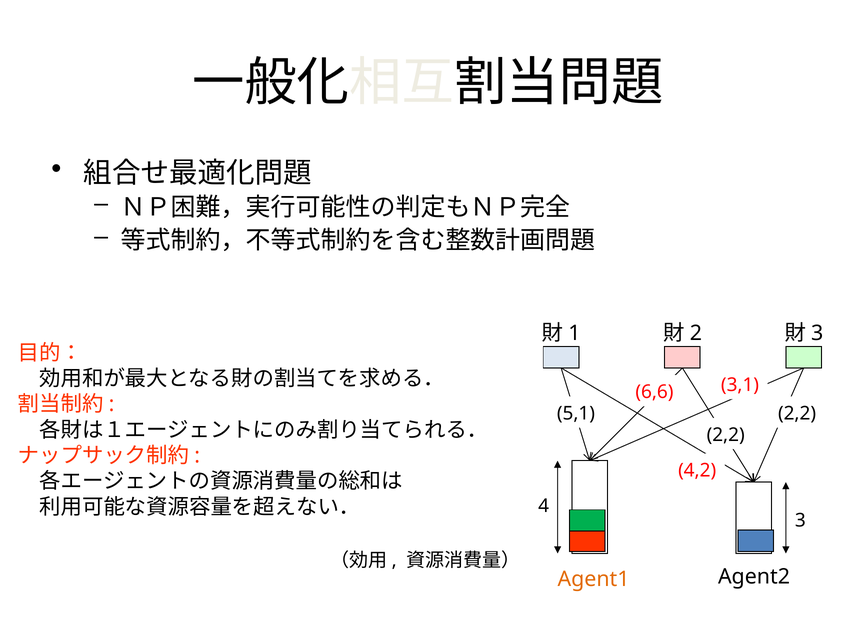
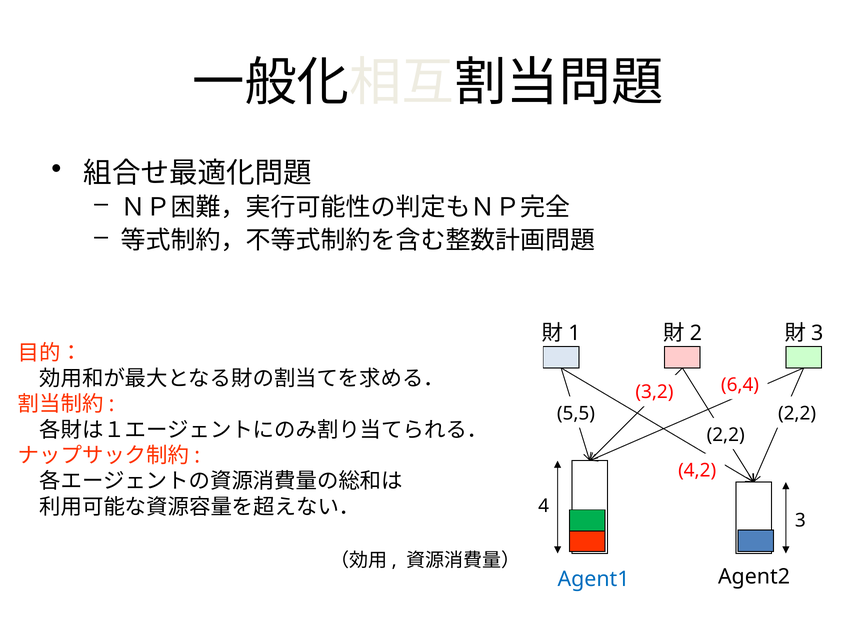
3,1: 3,1 -> 6,4
6,6: 6,6 -> 3,2
5,1: 5,1 -> 5,5
Agent1 colour: orange -> blue
